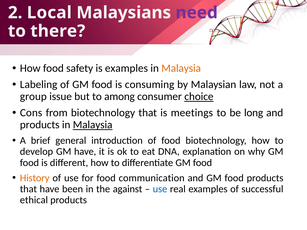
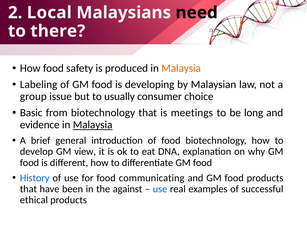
need colour: purple -> black
is examples: examples -> produced
consuming: consuming -> developing
among: among -> usually
choice underline: present -> none
Cons: Cons -> Basic
products at (40, 125): products -> evidence
GM have: have -> view
History colour: orange -> blue
communication: communication -> communicating
